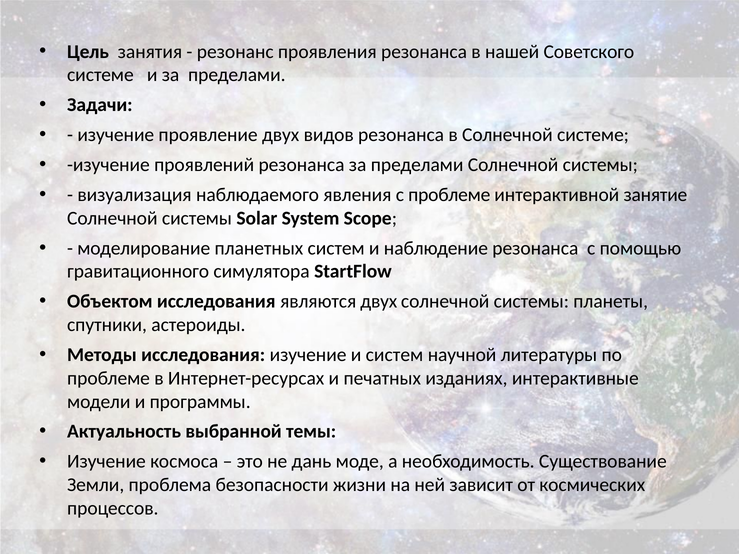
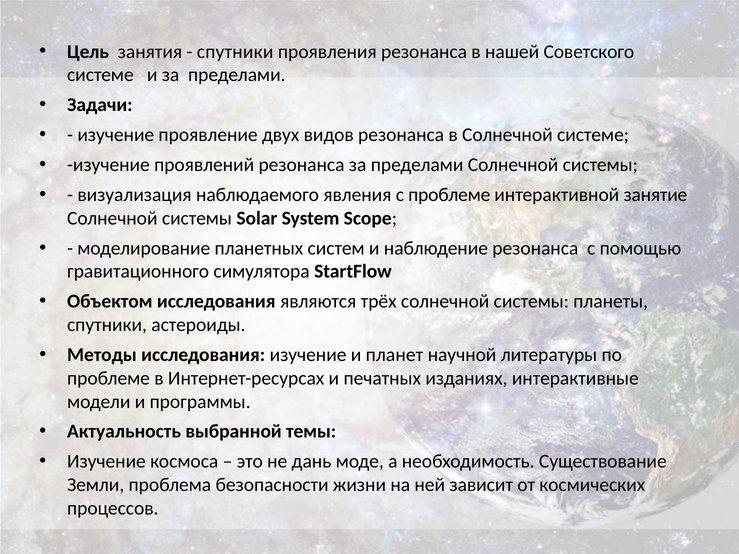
резонанс at (235, 52): резонанс -> спутники
являются двух: двух -> трёх
и систем: систем -> планет
